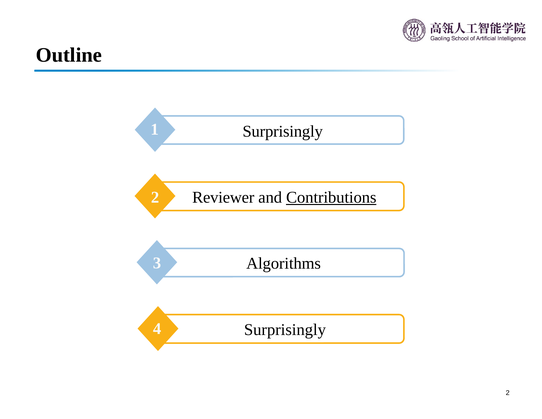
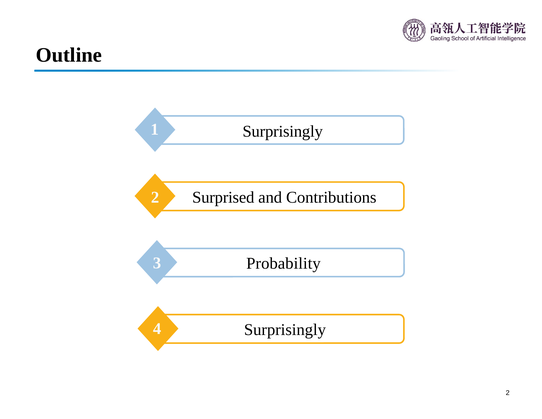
Reviewer: Reviewer -> Surprised
Contributions underline: present -> none
Algorithms: Algorithms -> Probability
